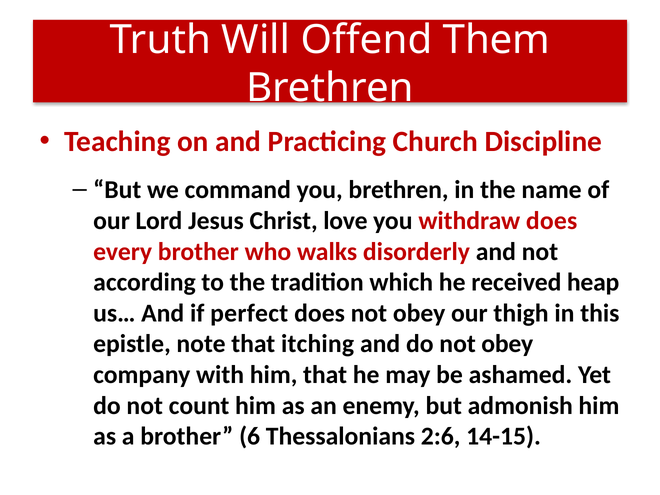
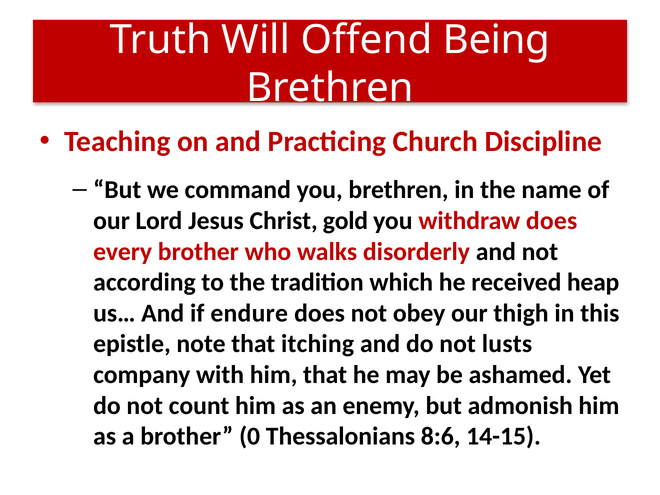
Them: Them -> Being
love: love -> gold
perfect: perfect -> endure
do not obey: obey -> lusts
6: 6 -> 0
2:6: 2:6 -> 8:6
